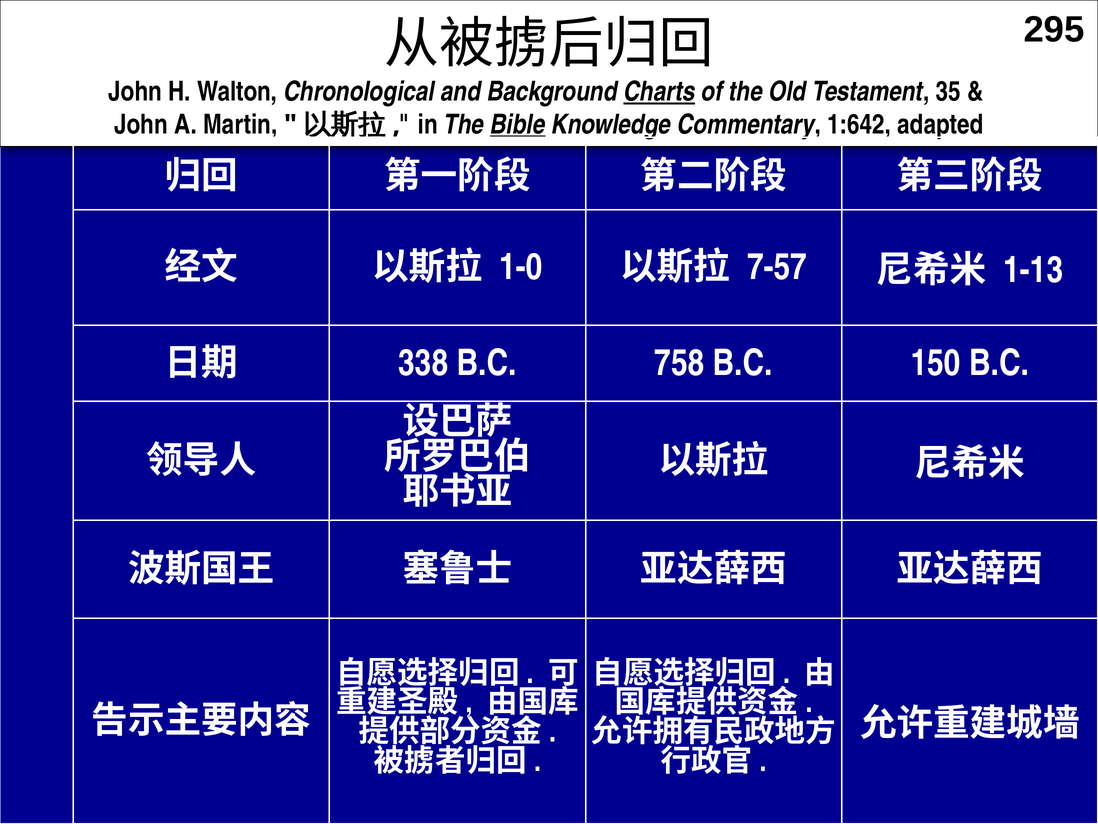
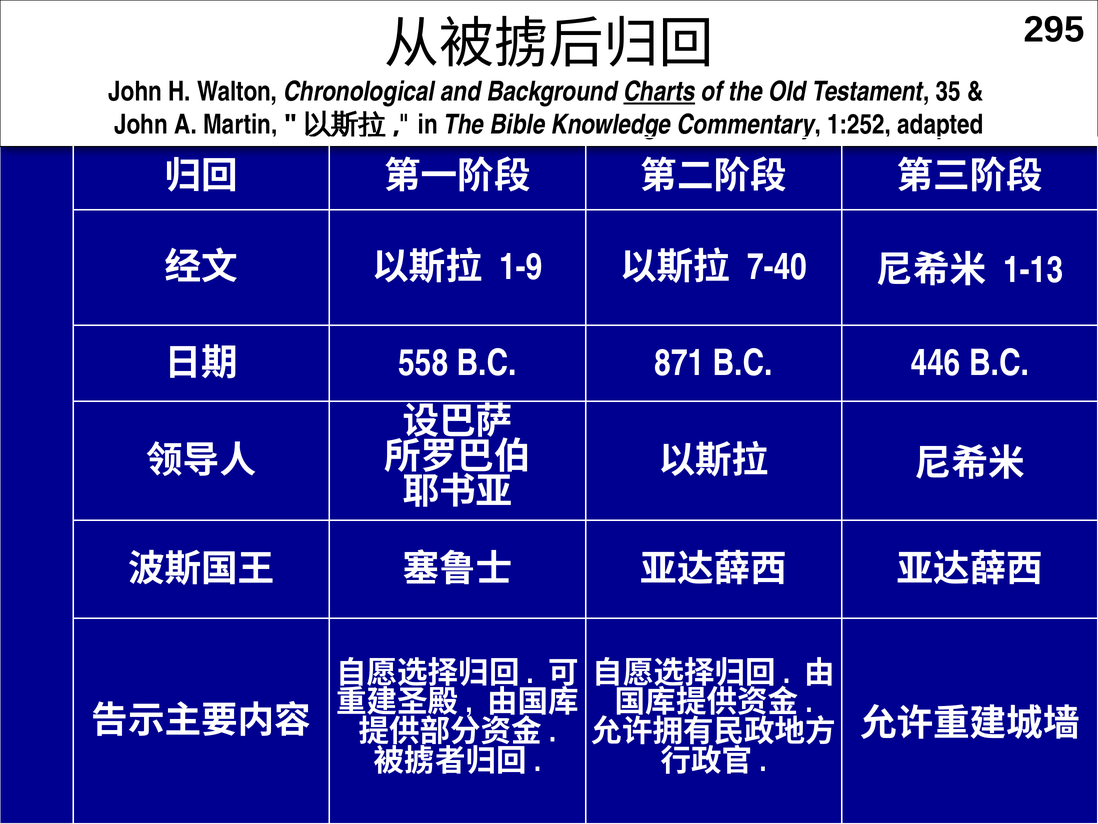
Bible underline: present -> none
1:642: 1:642 -> 1:252
1-0: 1-0 -> 1-9
7-57: 7-57 -> 7-40
338: 338 -> 558
758: 758 -> 871
150: 150 -> 446
